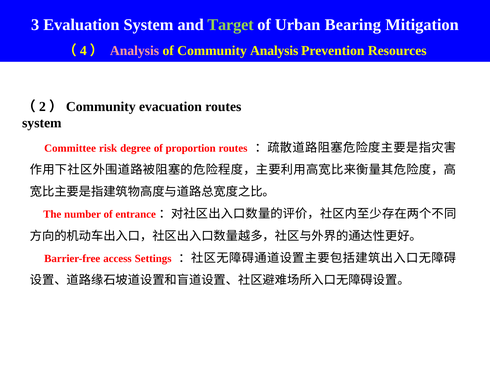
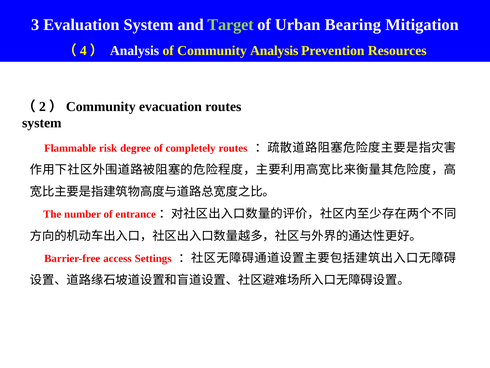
Analysis at (135, 51) colour: pink -> white
Committee: Committee -> Flammable
proportion: proportion -> completely
